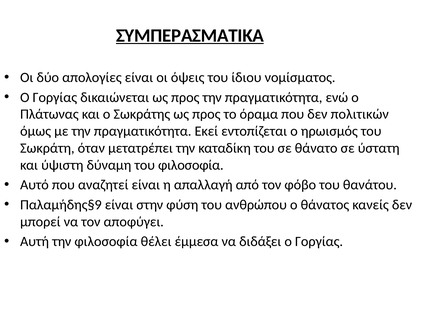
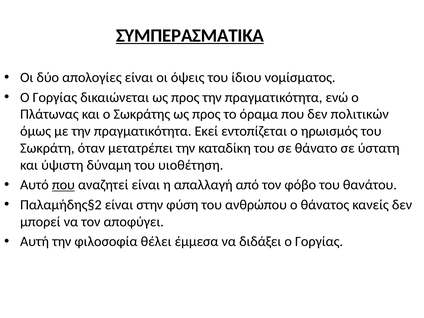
του φιλοσοφία: φιλοσοφία -> υιοθέτηση
που at (63, 185) underline: none -> present
Παλαμήδης§9: Παλαμήδης§9 -> Παλαμήδης§2
